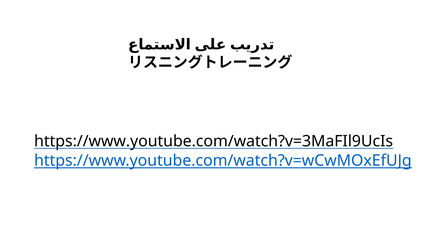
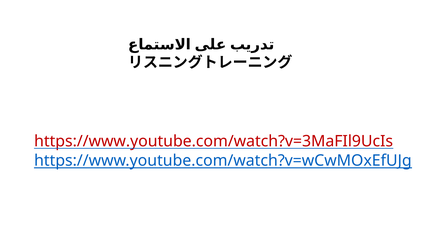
https://www.youtube.com/watch?v=3MaFIl9UcIs colour: black -> red
